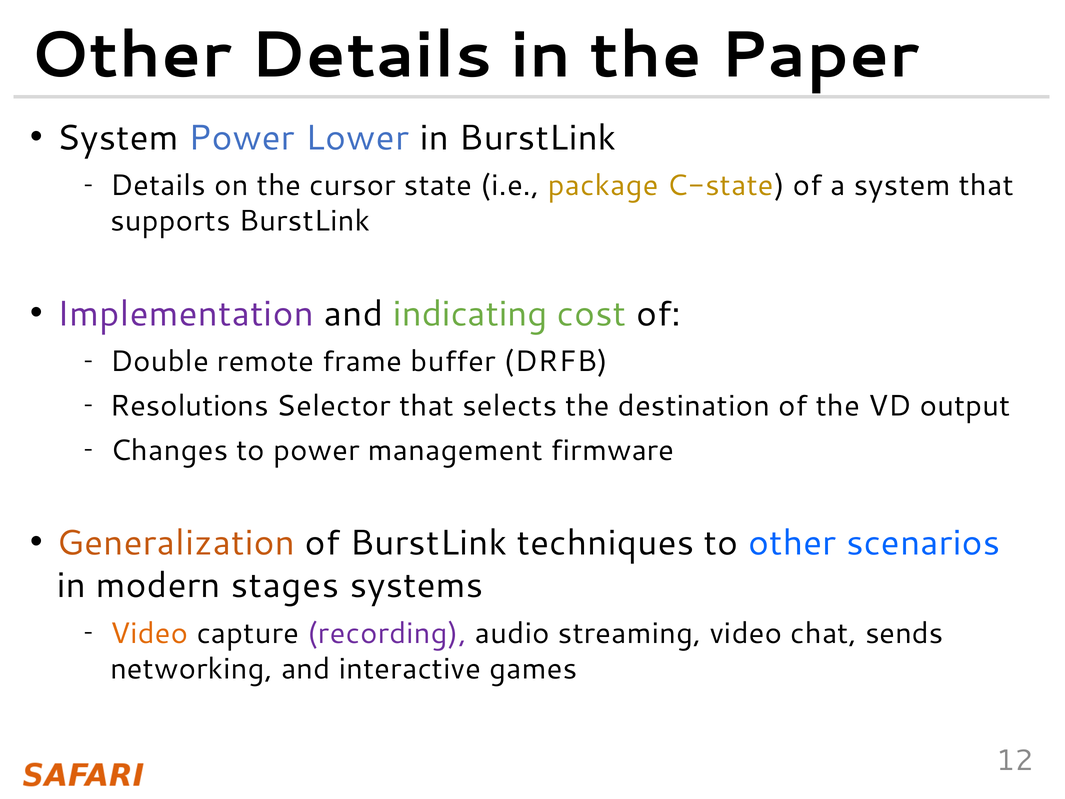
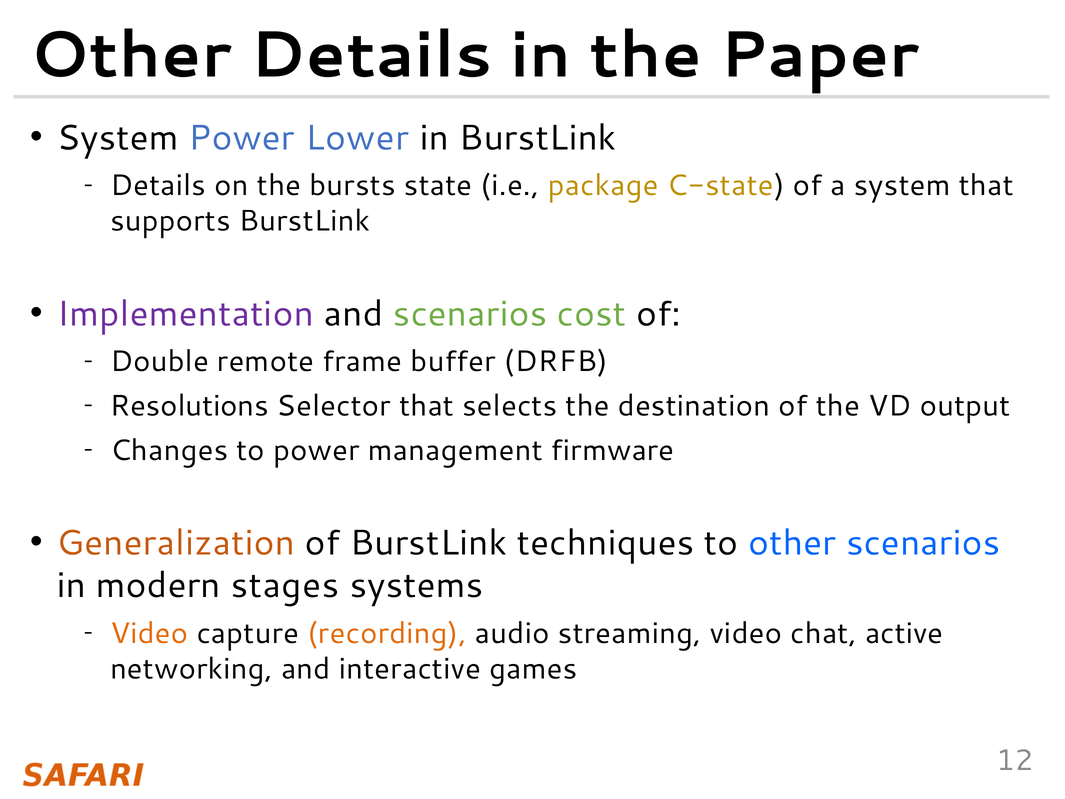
cursor: cursor -> bursts
and indicating: indicating -> scenarios
recording colour: purple -> orange
sends: sends -> active
